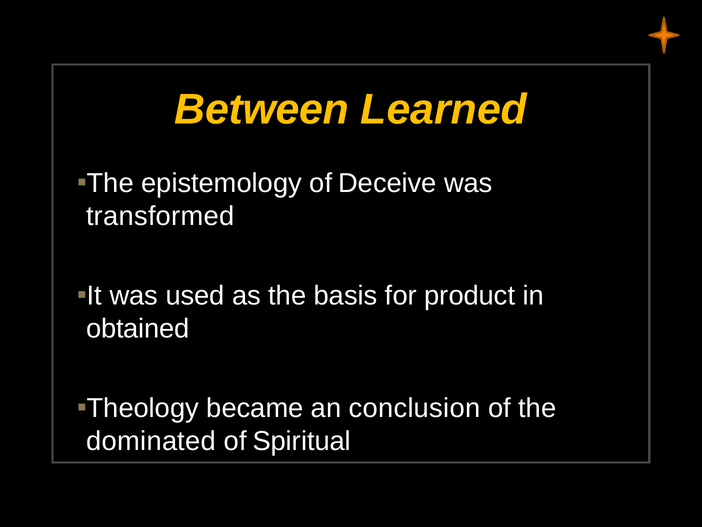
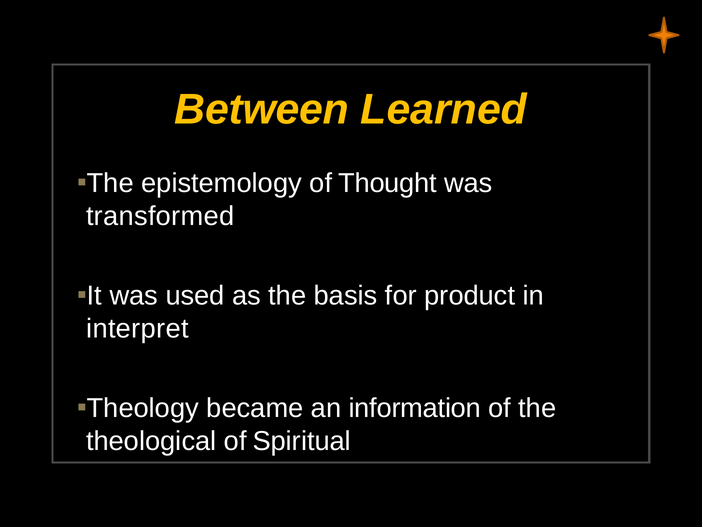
Deceive: Deceive -> Thought
obtained: obtained -> interpret
conclusion: conclusion -> information
dominated: dominated -> theological
